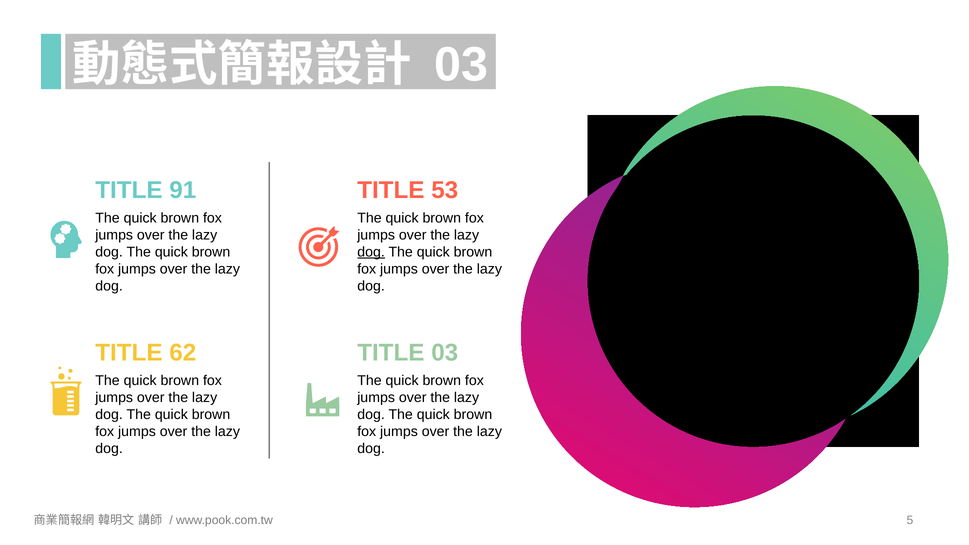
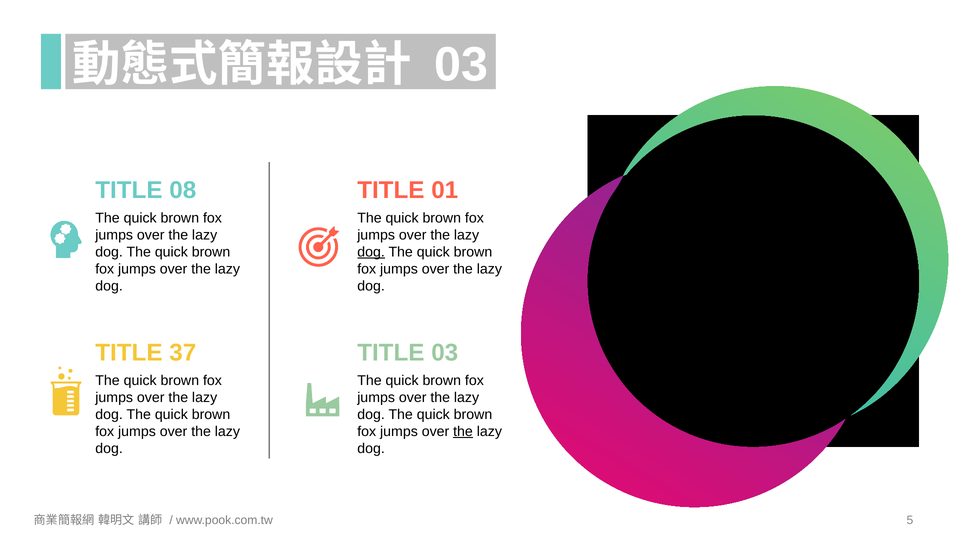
91: 91 -> 08
53: 53 -> 01
62: 62 -> 37
the at (463, 432) underline: none -> present
